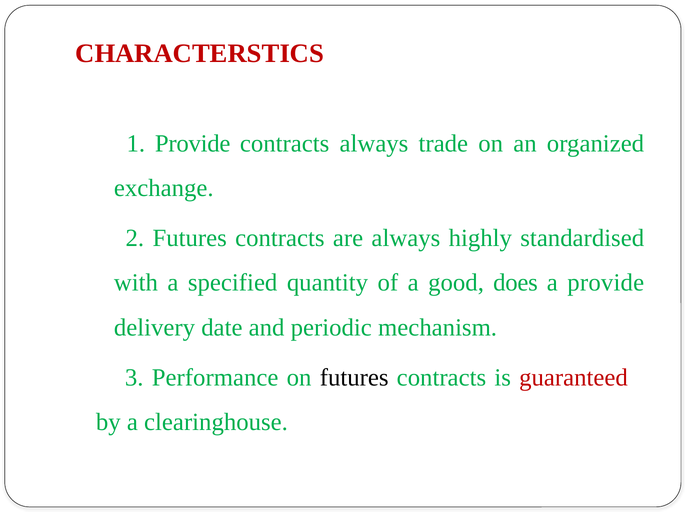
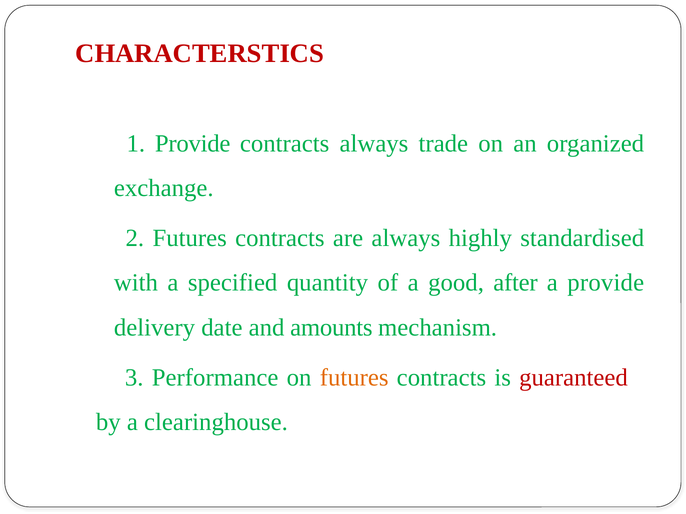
does: does -> after
periodic: periodic -> amounts
futures at (354, 378) colour: black -> orange
